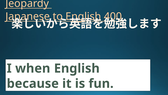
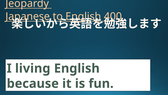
when: when -> living
